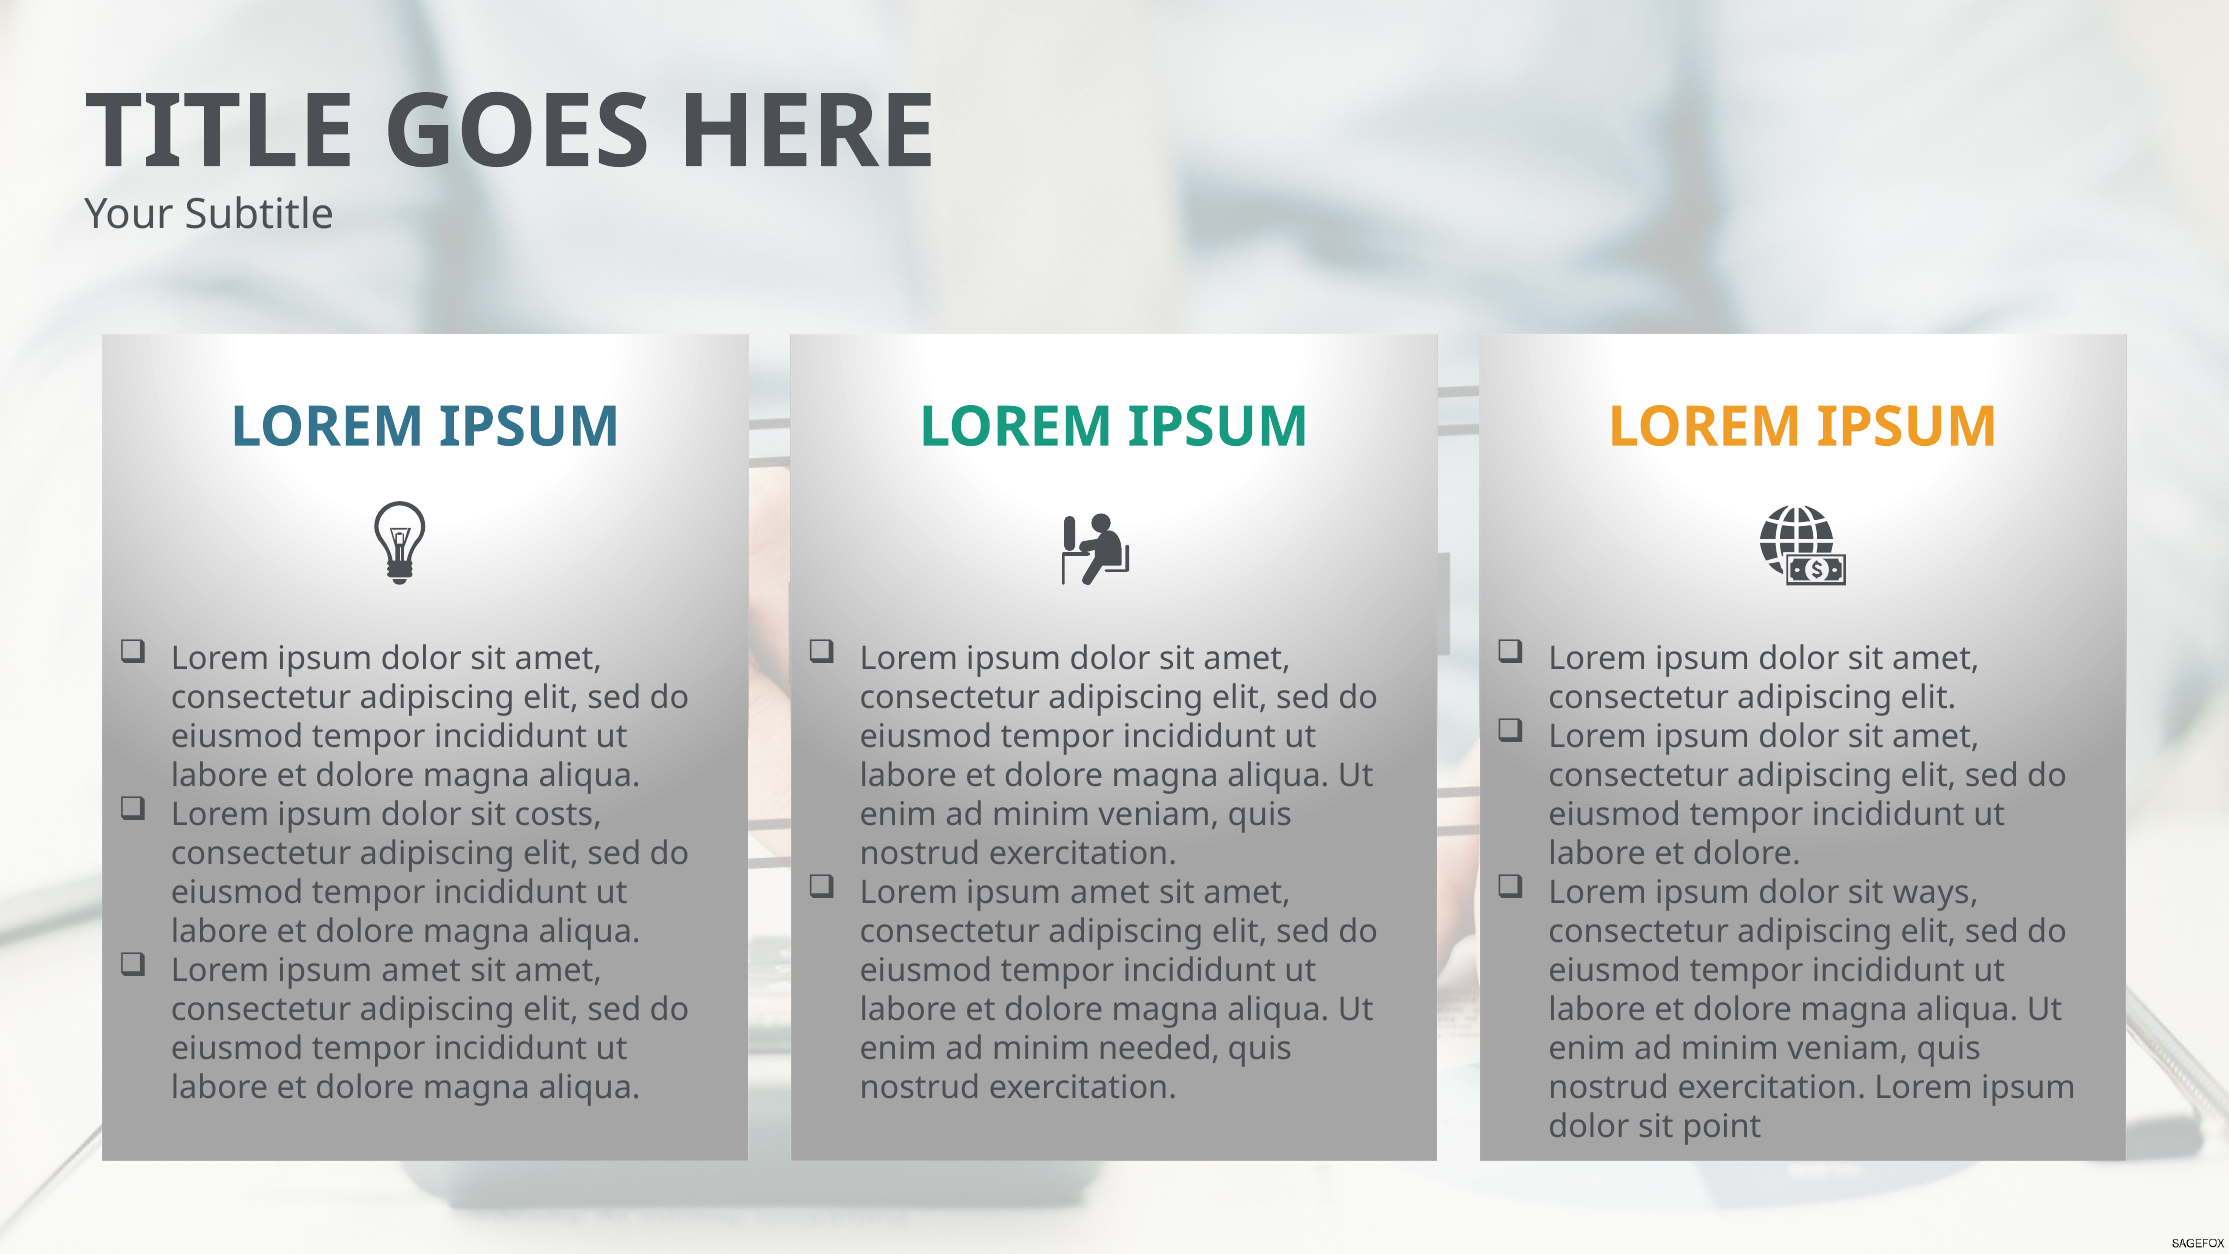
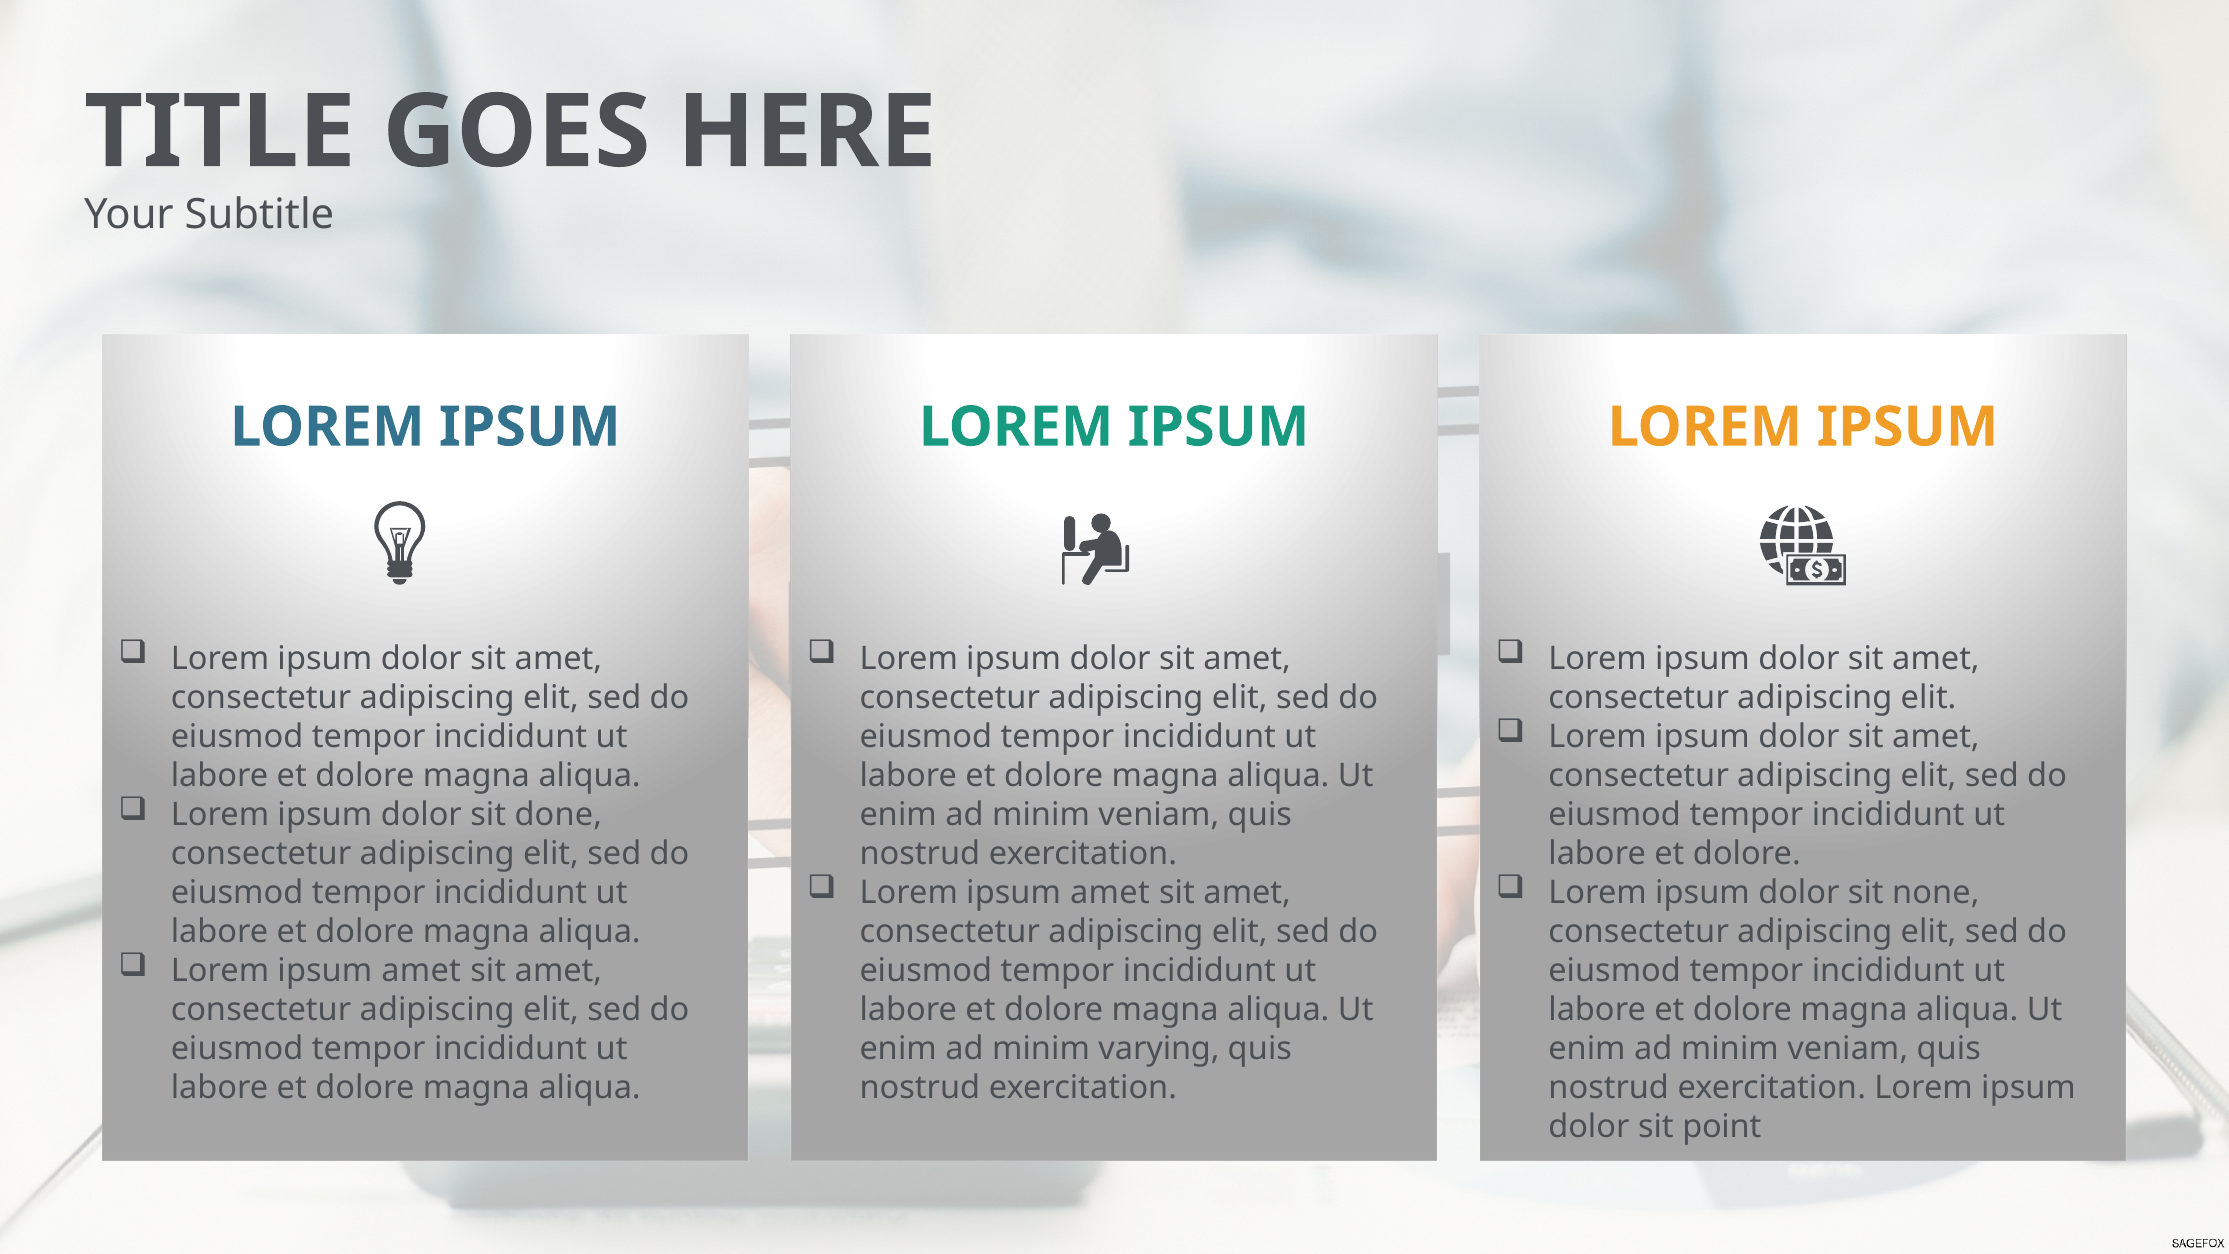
costs: costs -> done
ways: ways -> none
needed: needed -> varying
